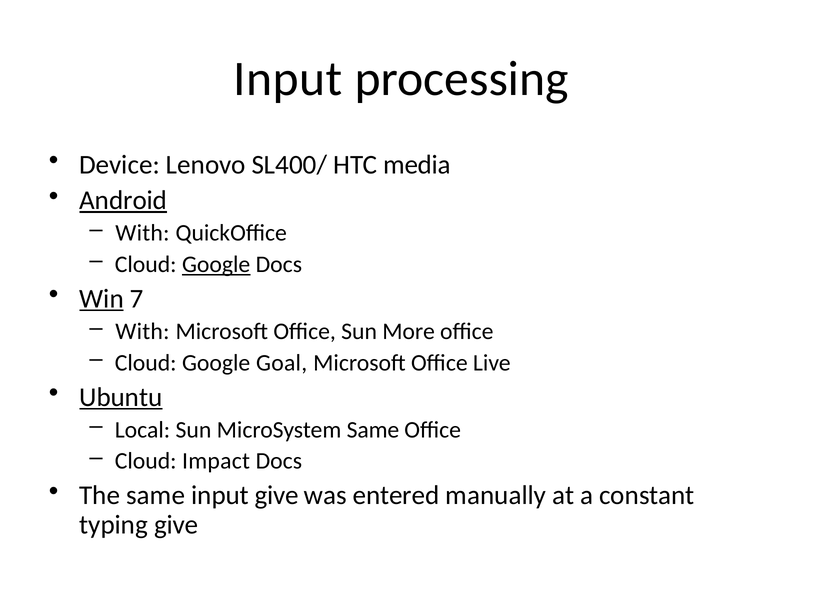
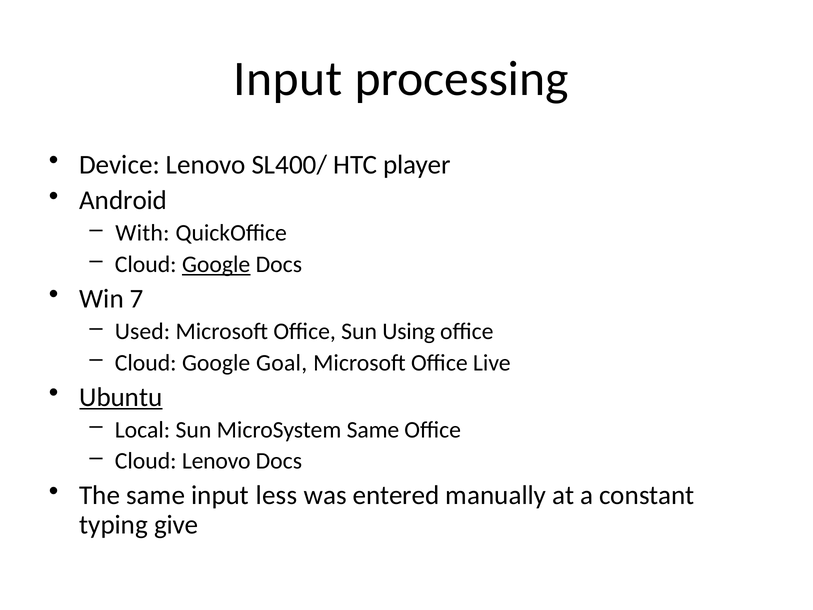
media: media -> player
Android underline: present -> none
Win underline: present -> none
With at (142, 331): With -> Used
More: More -> Using
Cloud Impact: Impact -> Lenovo
input give: give -> less
